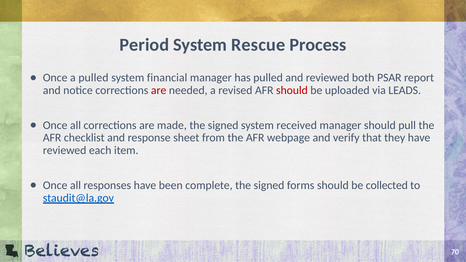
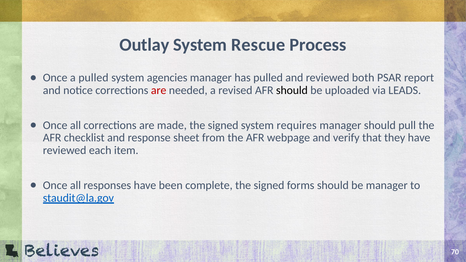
Period: Period -> Outlay
financial: financial -> agencies
should at (292, 90) colour: red -> black
received: received -> requires
be collected: collected -> manager
